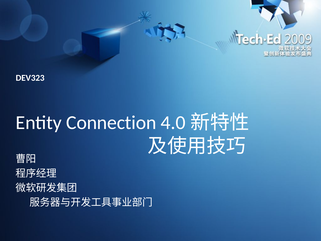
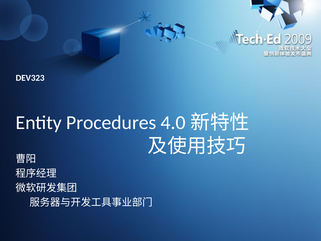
Connection: Connection -> Procedures
